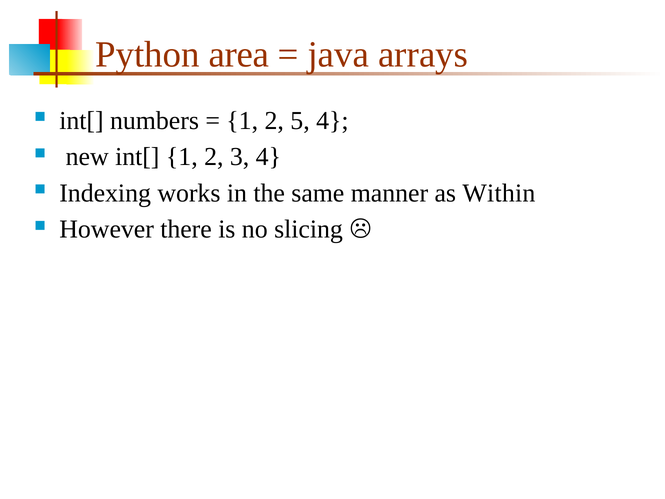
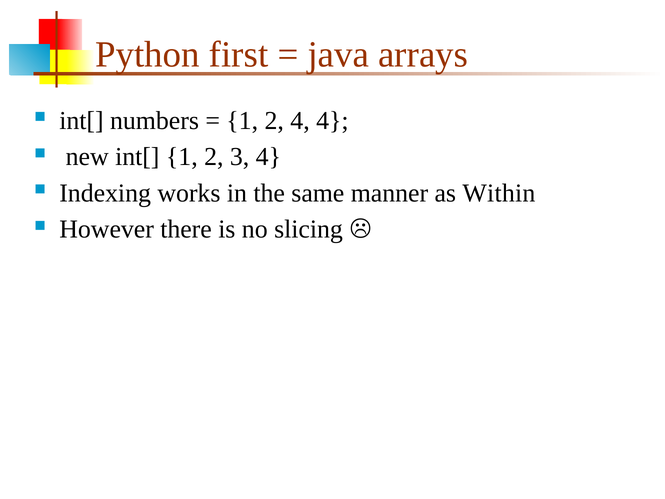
area: area -> first
2 5: 5 -> 4
